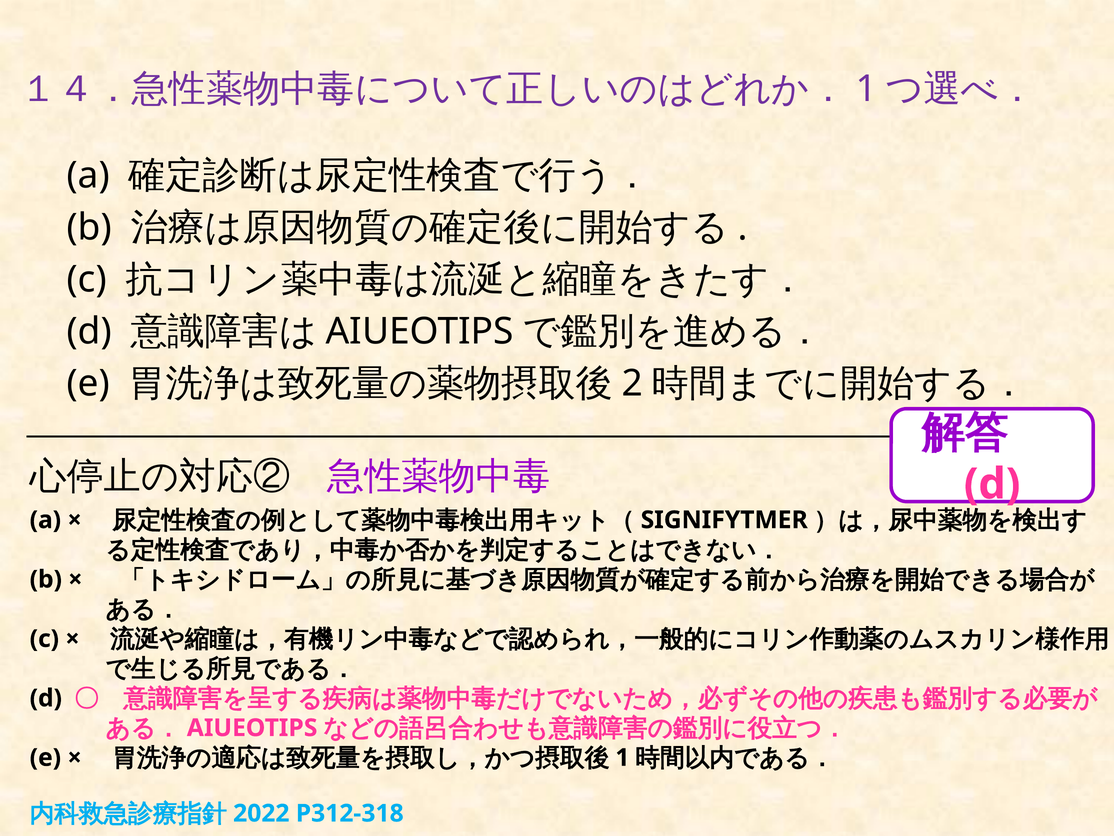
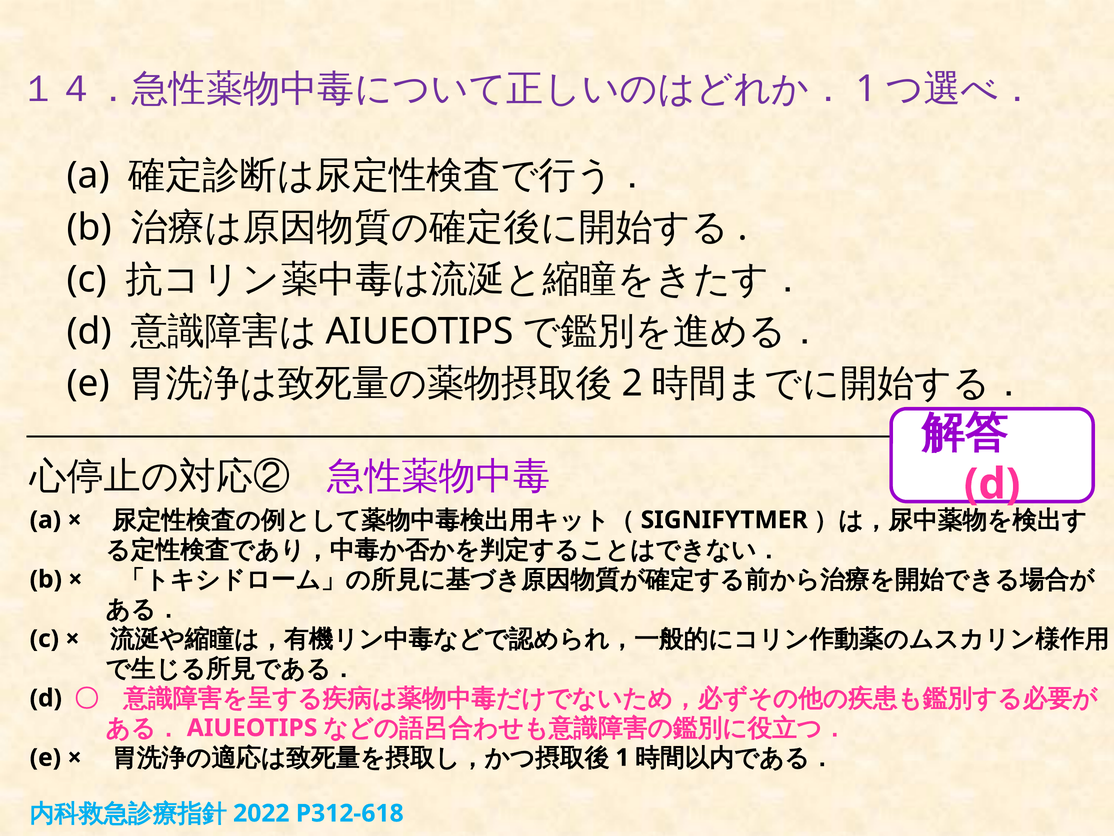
P312-318: P312-318 -> P312-618
